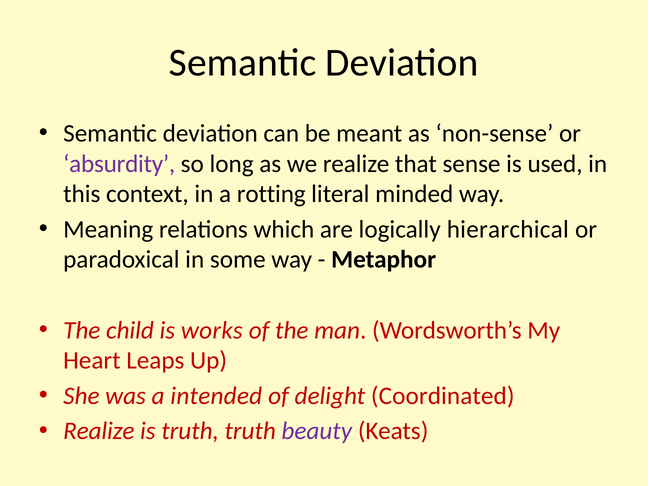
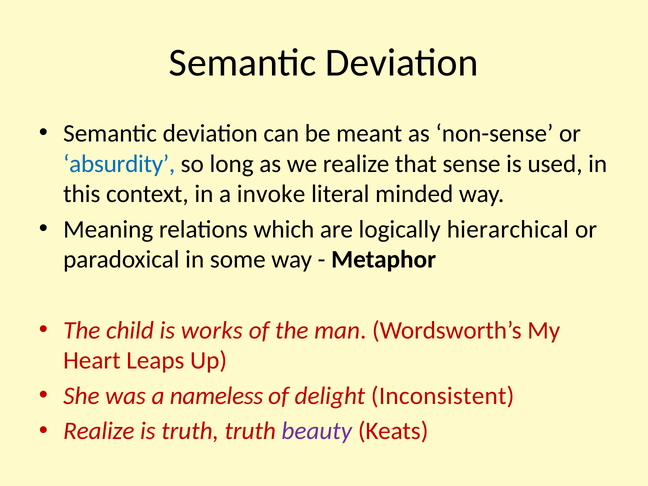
absurdity colour: purple -> blue
rotting: rotting -> invoke
intended: intended -> nameless
Coordinated: Coordinated -> Inconsistent
